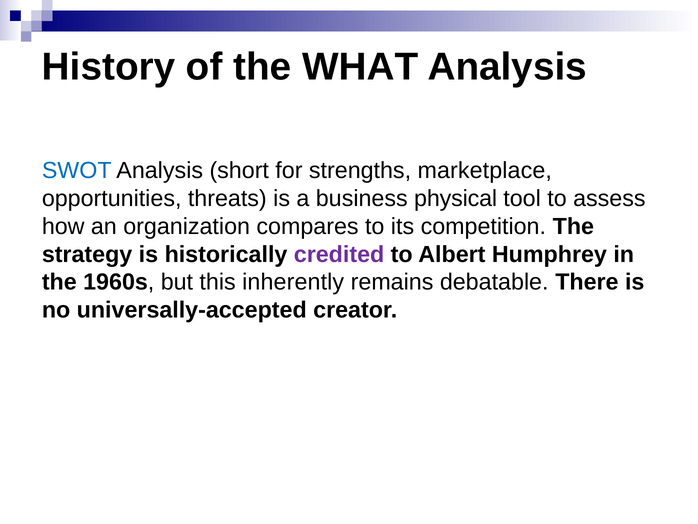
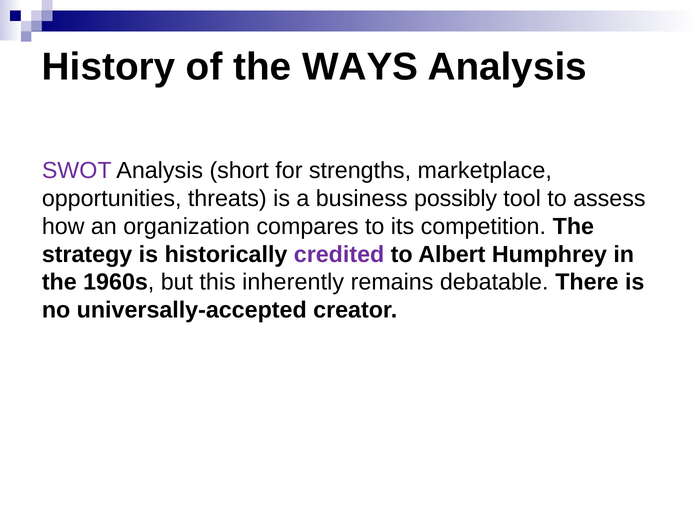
WHAT: WHAT -> WAYS
SWOT colour: blue -> purple
physical: physical -> possibly
